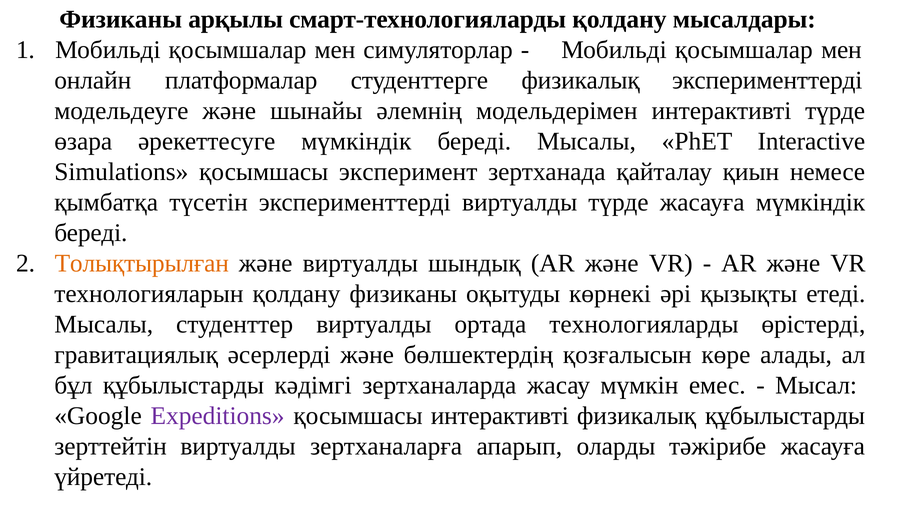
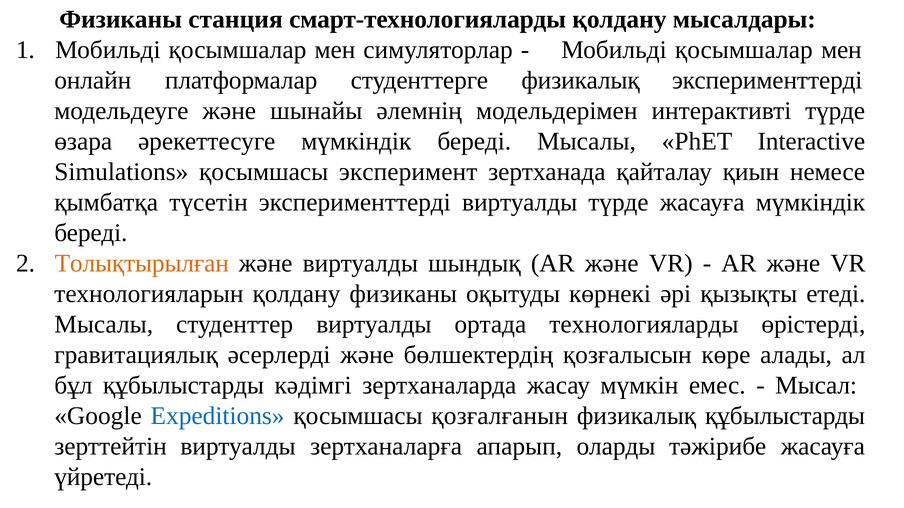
арқылы: арқылы -> станция
Expeditions colour: purple -> blue
қосымшасы интерактивті: интерактивті -> қозғалғанын
